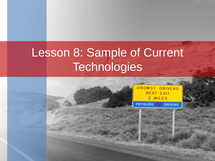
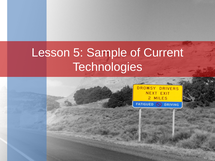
8: 8 -> 5
